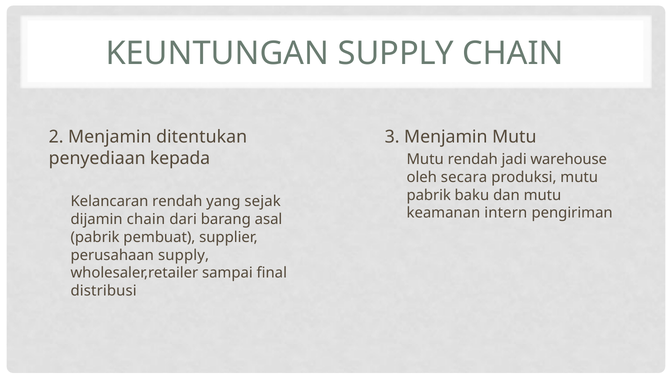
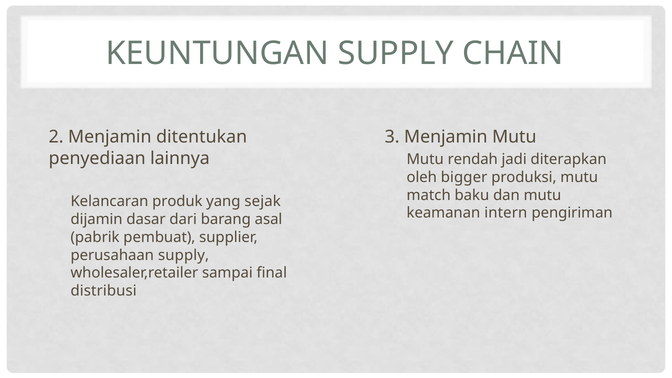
kepada: kepada -> lainnya
warehouse: warehouse -> diterapkan
secara: secara -> bigger
pabrik at (429, 195): pabrik -> match
Kelancaran rendah: rendah -> produk
dijamin chain: chain -> dasar
